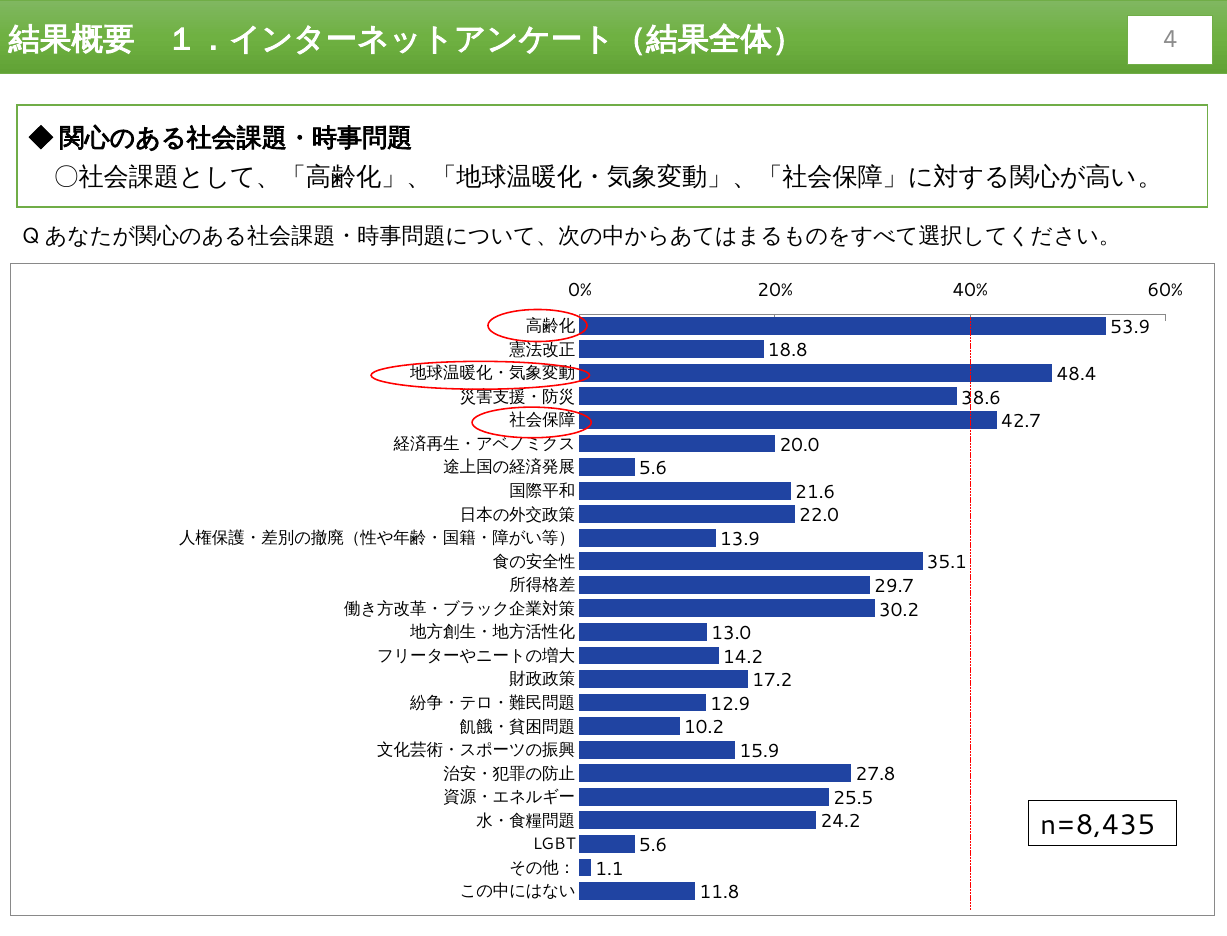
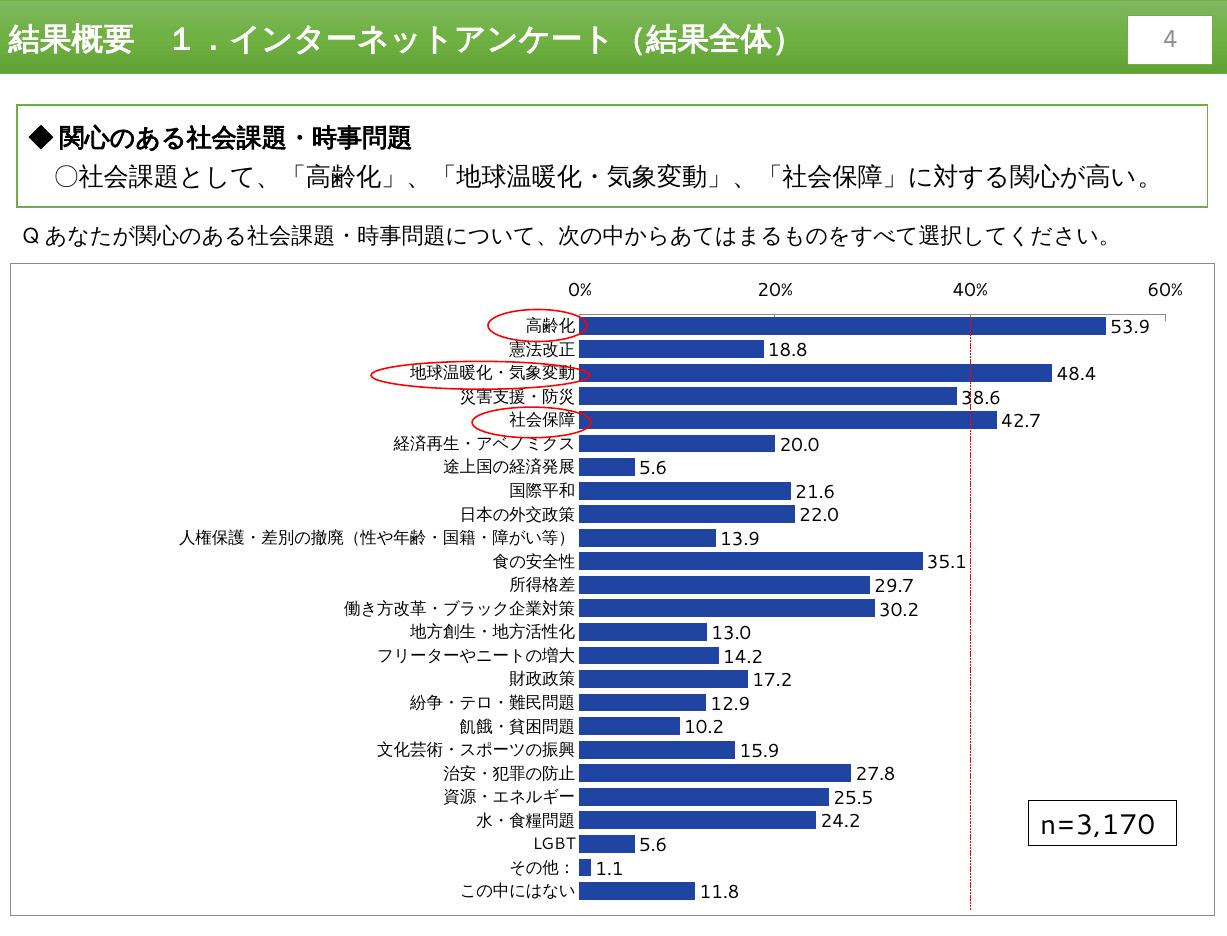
n=8,435: n=8,435 -> n=3,170
